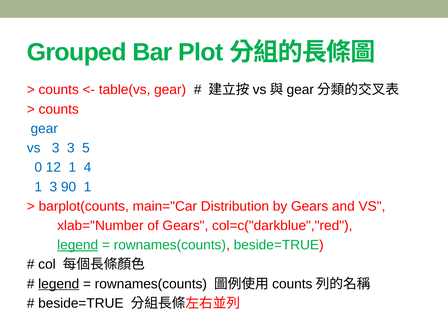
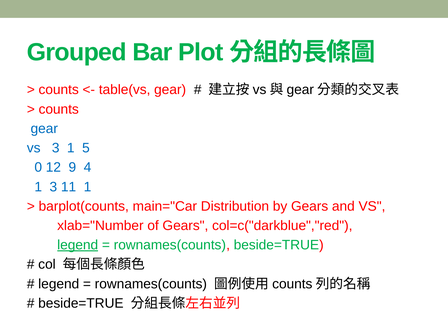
3 3: 3 -> 1
12 1: 1 -> 9
90: 90 -> 11
legend at (59, 284) underline: present -> none
